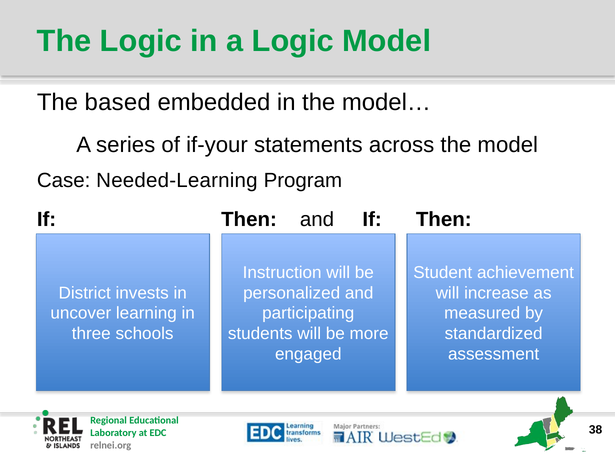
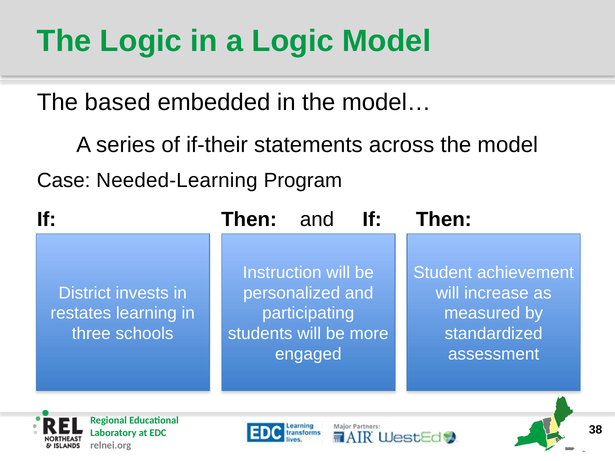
if-your: if-your -> if-their
uncover: uncover -> restates
